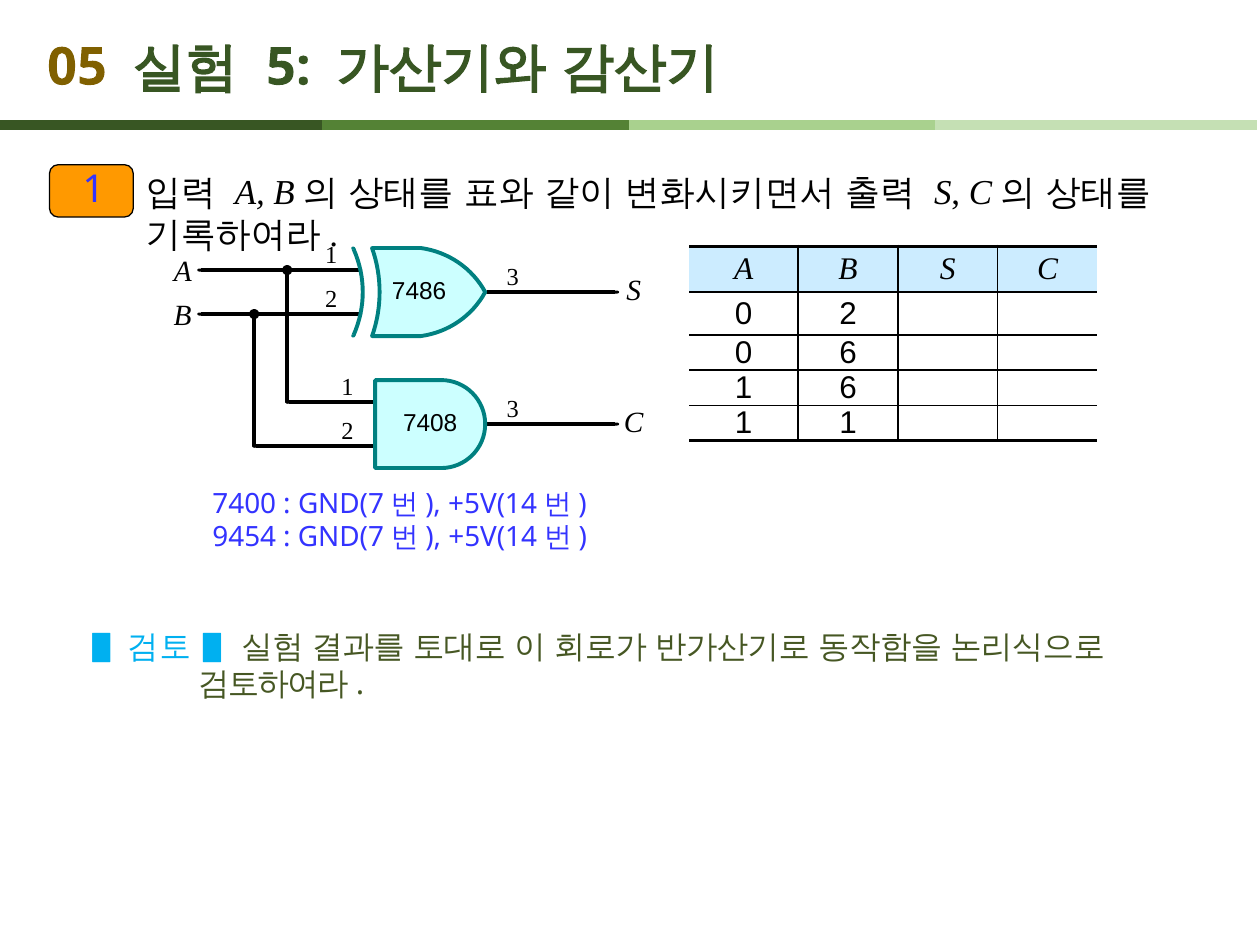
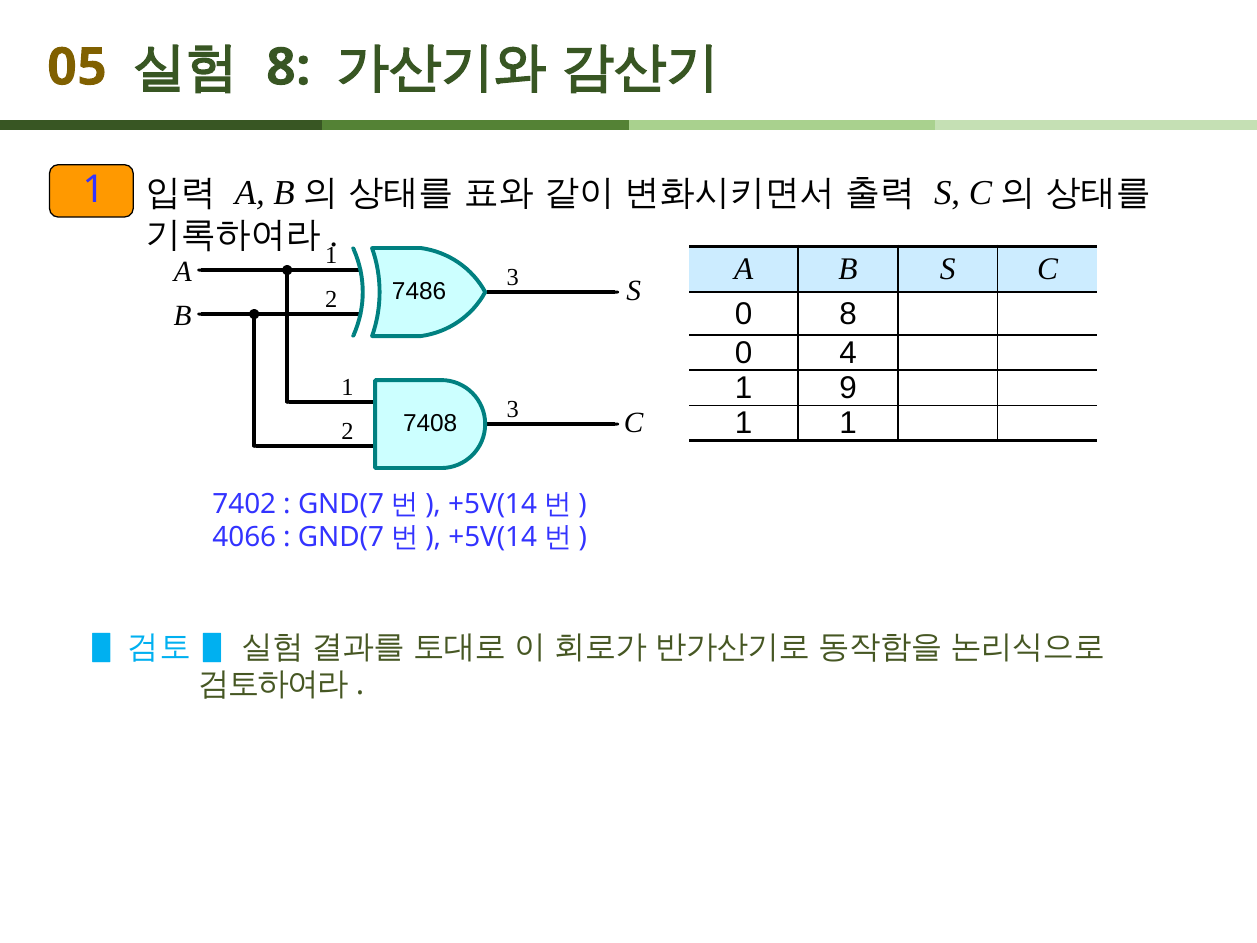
5 at (288, 67): 5 -> 8
0 2: 2 -> 8
0 6: 6 -> 4
1 6: 6 -> 9
7400: 7400 -> 7402
9454: 9454 -> 4066
